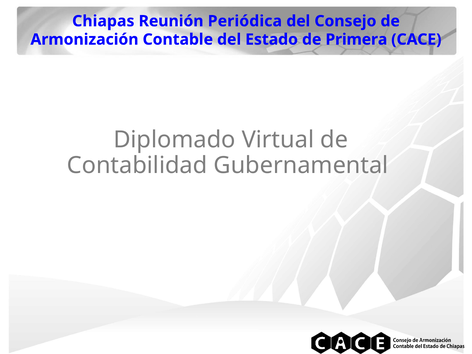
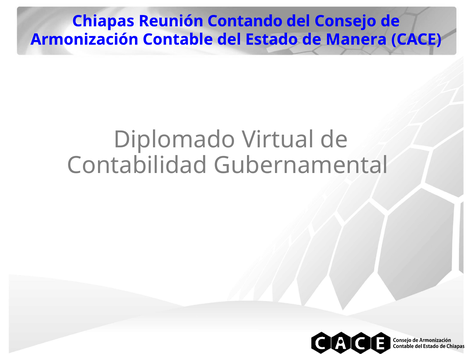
Periódica: Periódica -> Contando
Primera: Primera -> Manera
